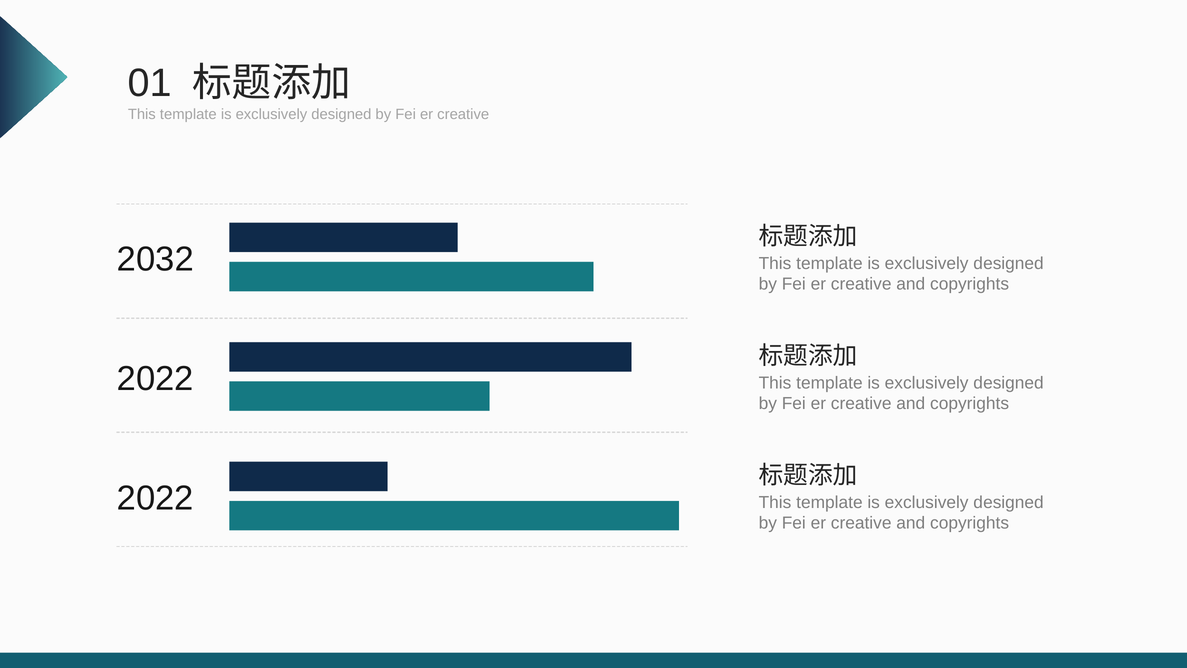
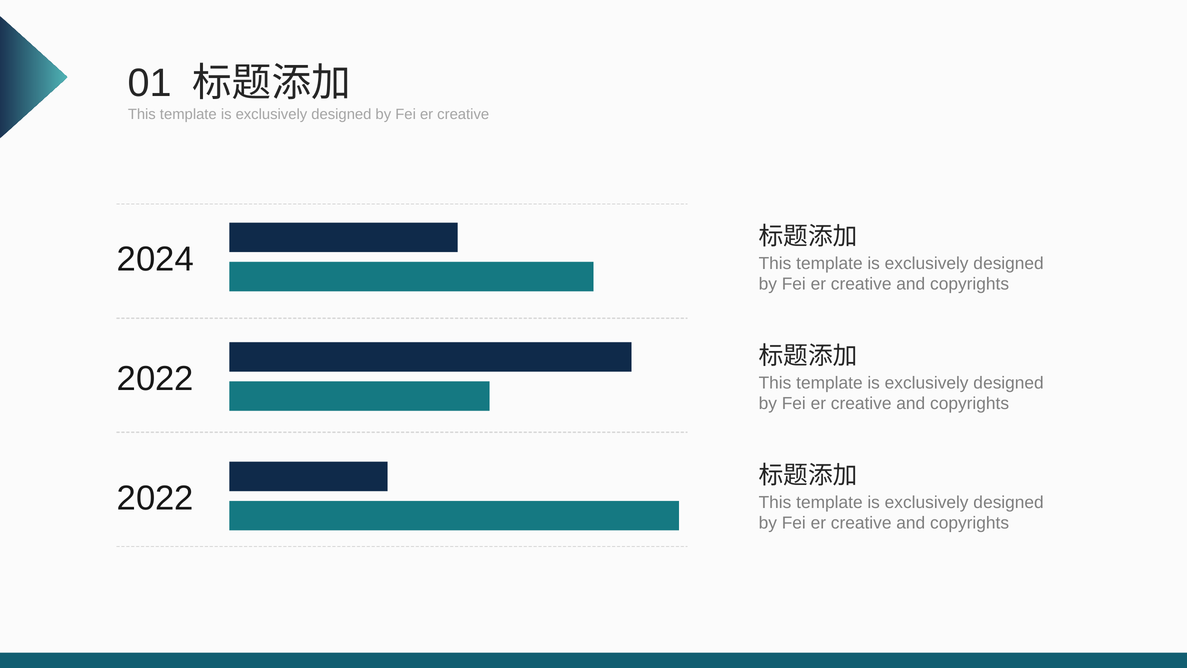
2032: 2032 -> 2024
